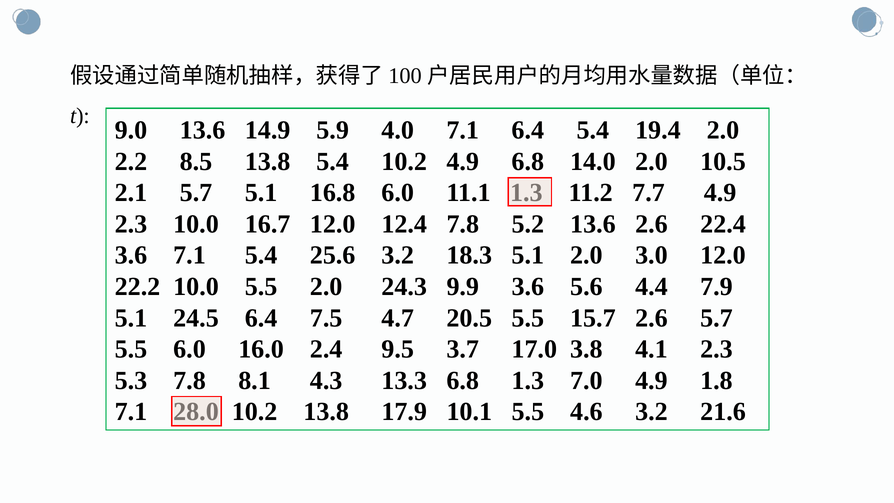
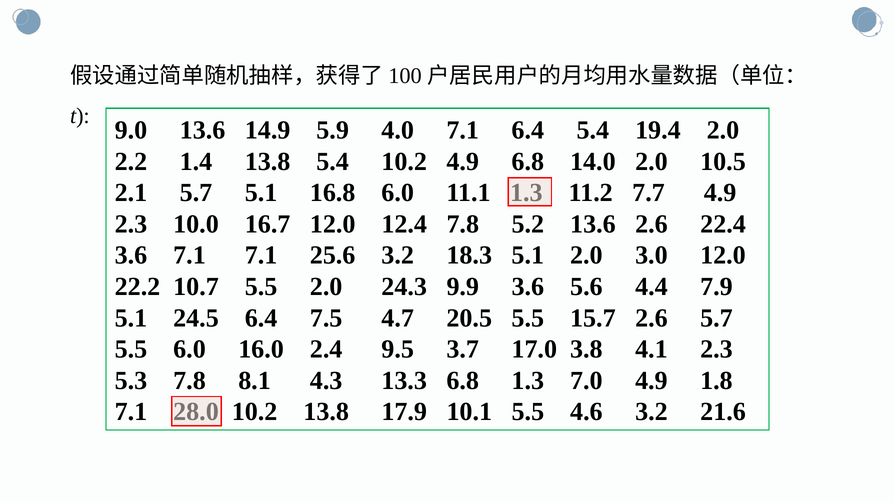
8.5: 8.5 -> 1.4
7.1 5.4: 5.4 -> 7.1
22.2 10.0: 10.0 -> 10.7
